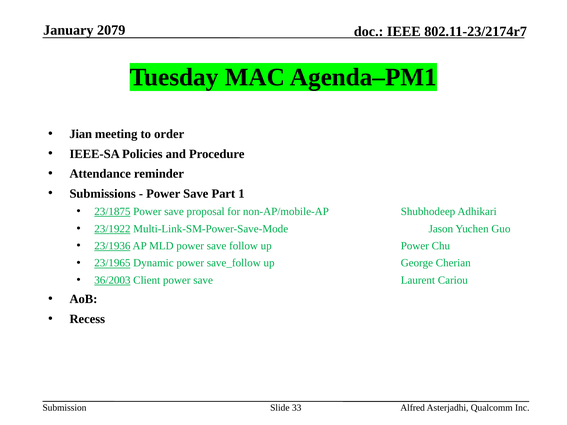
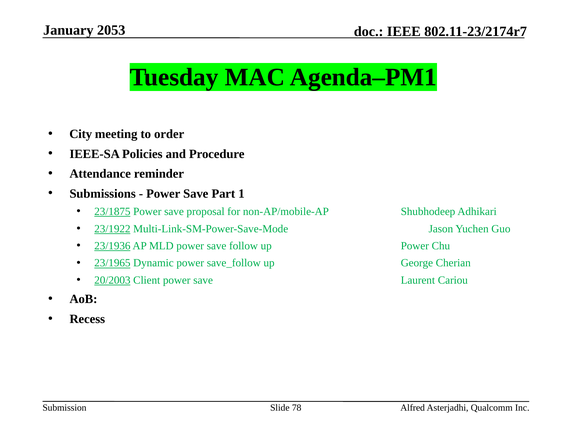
2079: 2079 -> 2053
Jian: Jian -> City
36/2003: 36/2003 -> 20/2003
33: 33 -> 78
